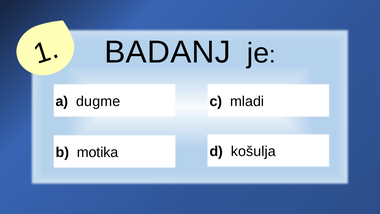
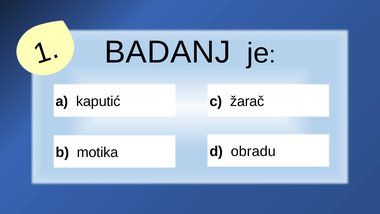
dugme: dugme -> kaputić
mladi: mladi -> žarač
košulja: košulja -> obradu
